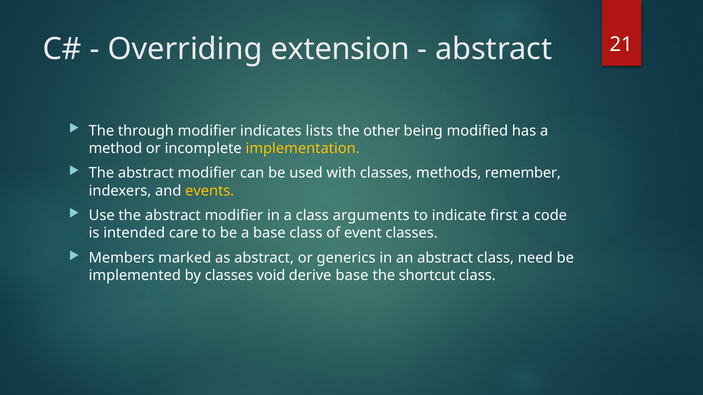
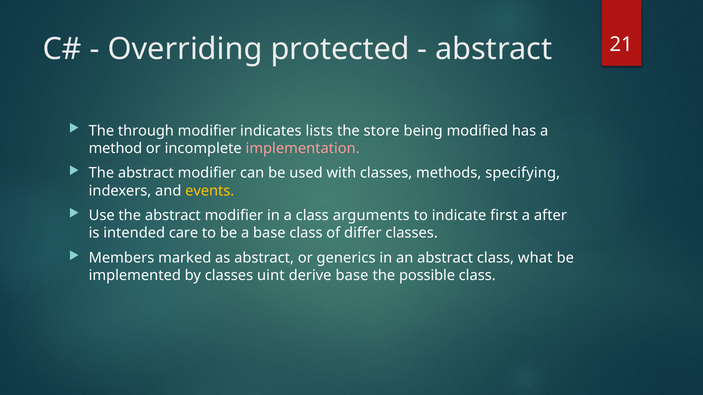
extension: extension -> protected
other: other -> store
implementation colour: yellow -> pink
remember: remember -> specifying
code: code -> after
event: event -> differ
need: need -> what
void: void -> uint
shortcut: shortcut -> possible
